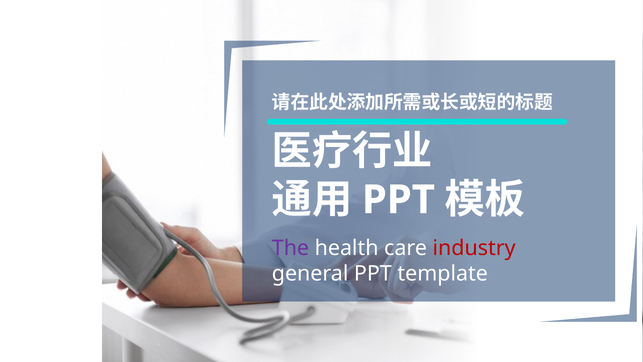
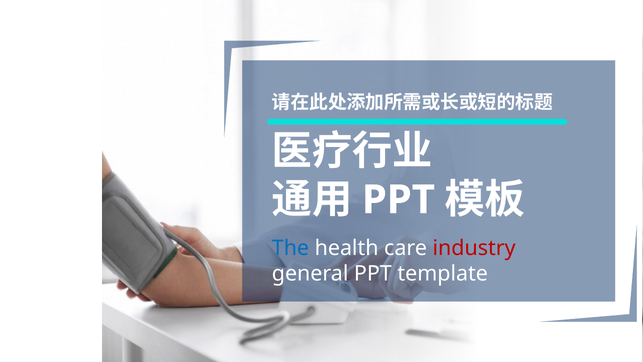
The colour: purple -> blue
